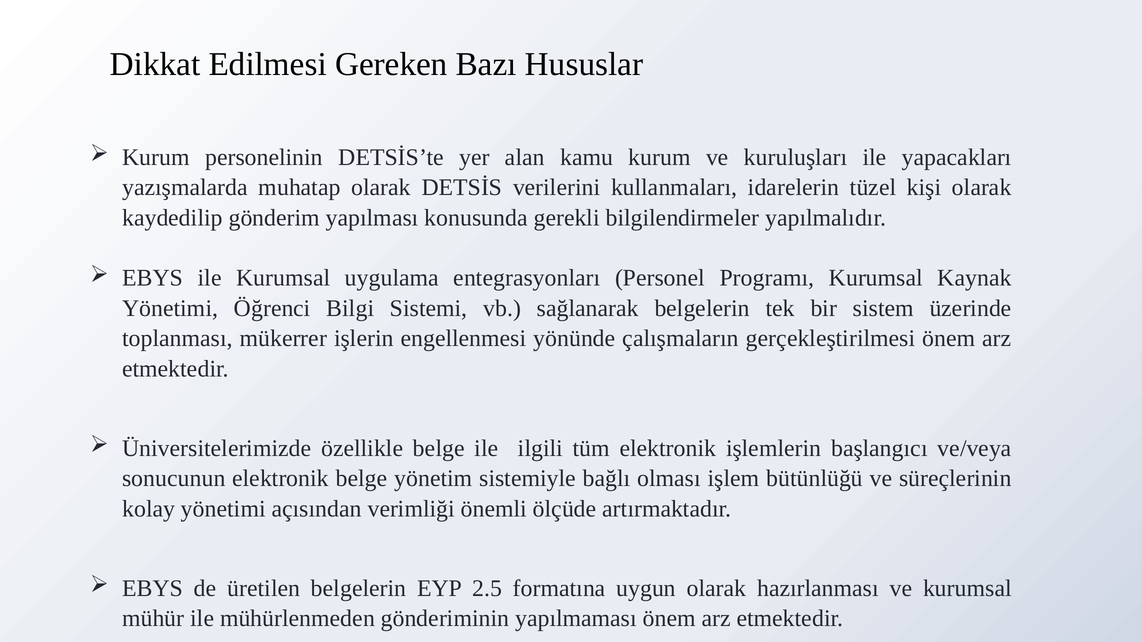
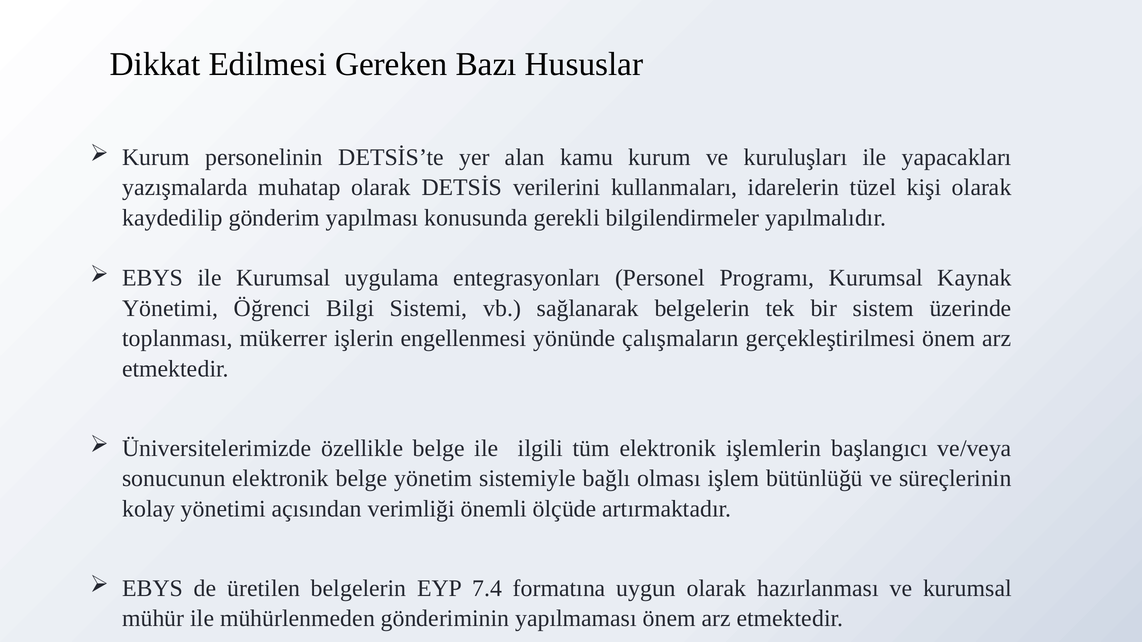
2.5: 2.5 -> 7.4
